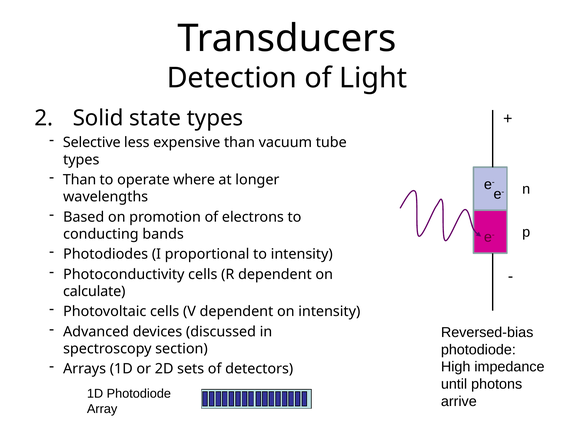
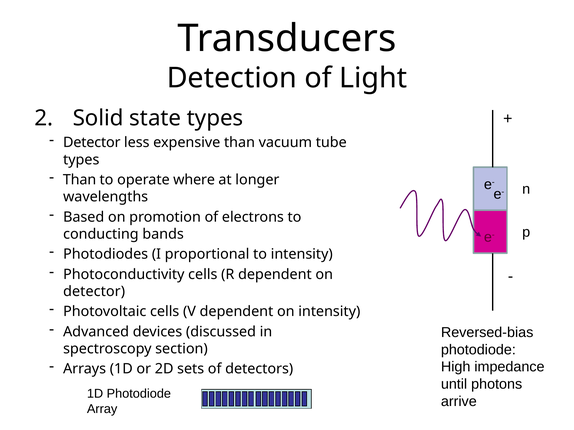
Selective at (92, 143): Selective -> Detector
calculate at (94, 292): calculate -> detector
